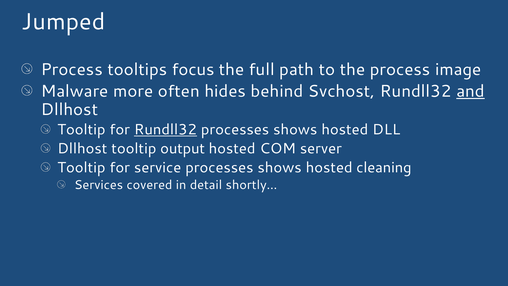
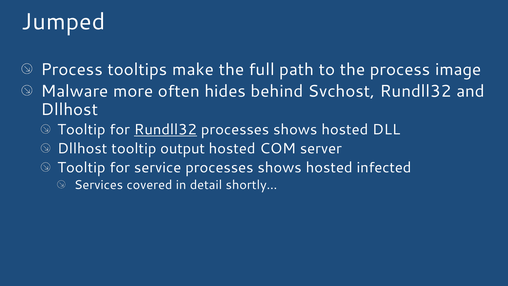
focus: focus -> make
and underline: present -> none
cleaning: cleaning -> infected
